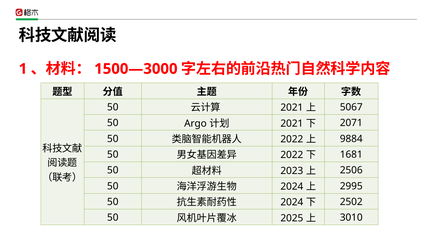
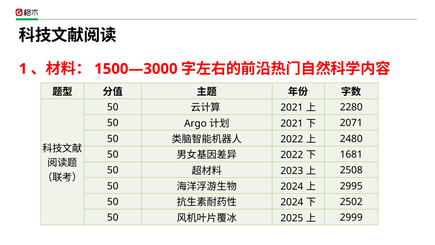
5067: 5067 -> 2280
9884: 9884 -> 2480
2506: 2506 -> 2508
3010: 3010 -> 2999
